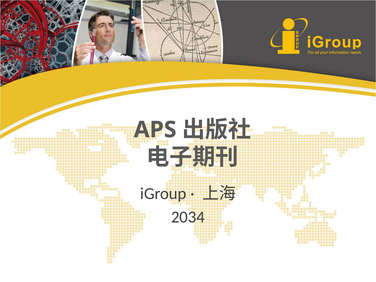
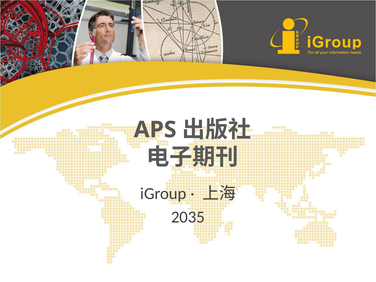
2034: 2034 -> 2035
